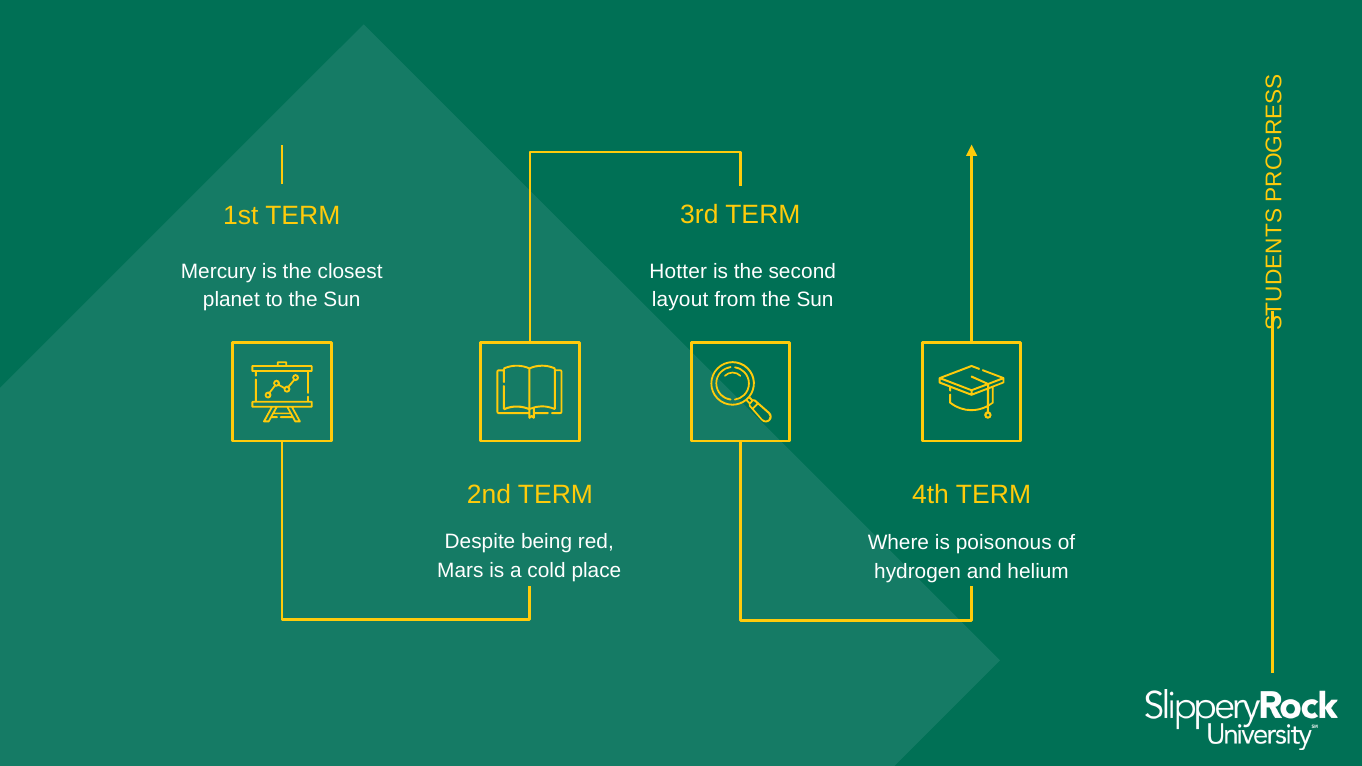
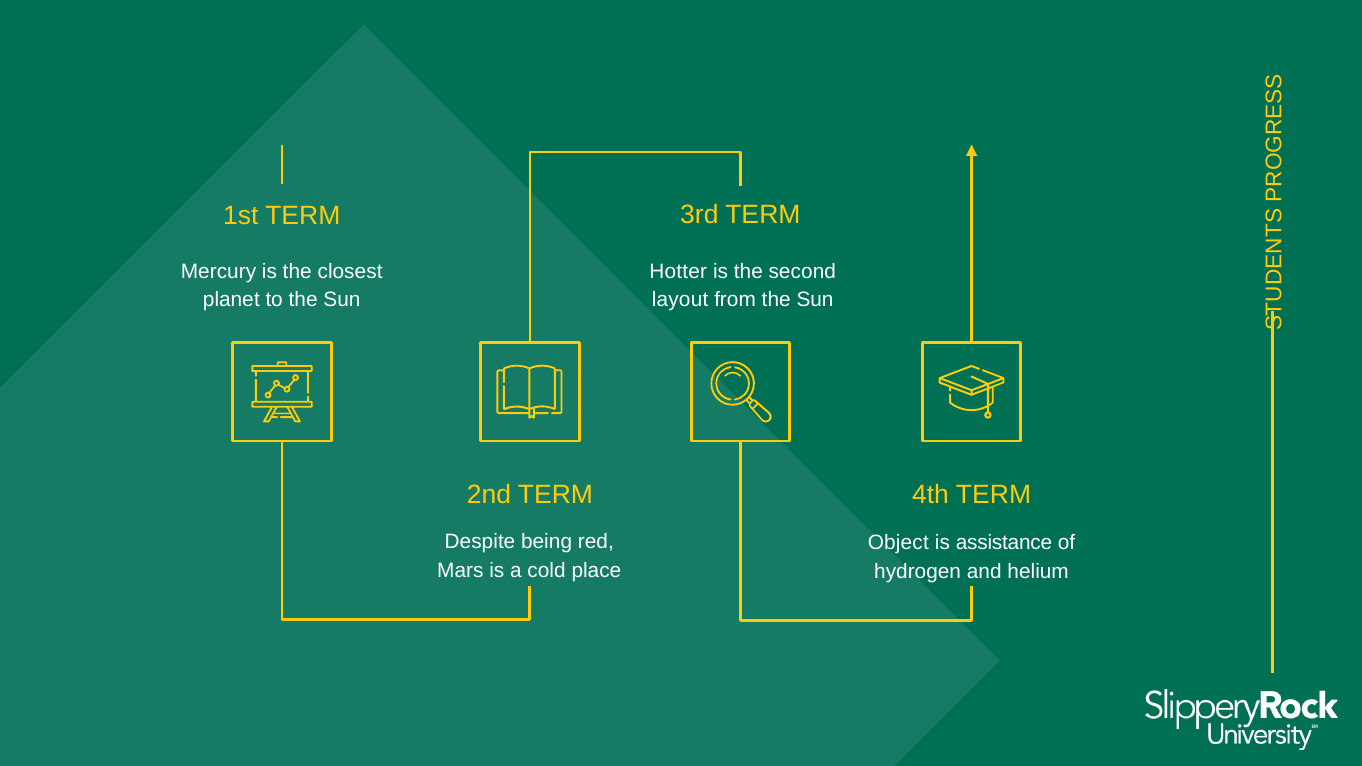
Where: Where -> Object
poisonous: poisonous -> assistance
